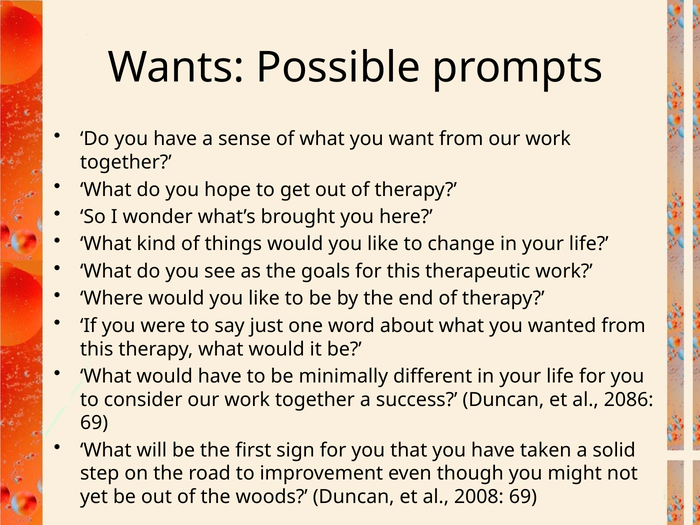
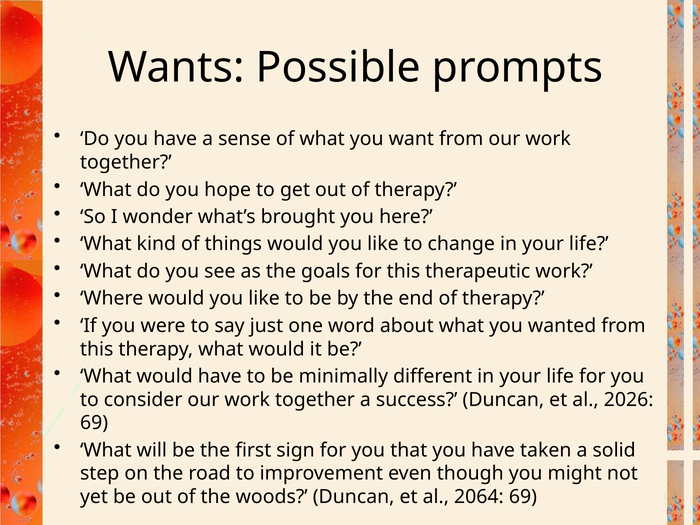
2086: 2086 -> 2026
2008: 2008 -> 2064
